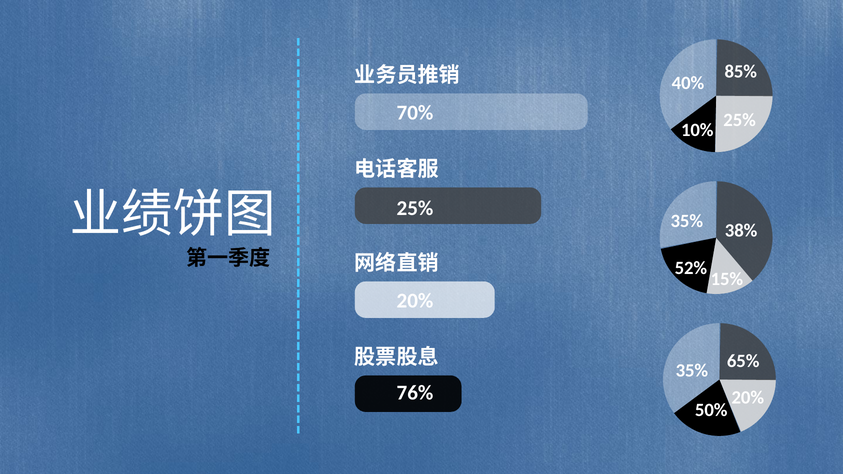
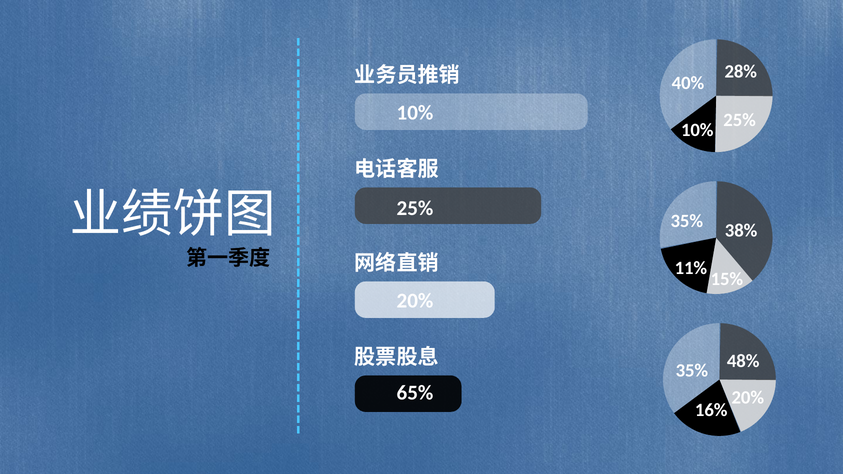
85%: 85% -> 28%
70% at (415, 113): 70% -> 10%
52%: 52% -> 11%
65%: 65% -> 48%
76%: 76% -> 65%
50%: 50% -> 16%
